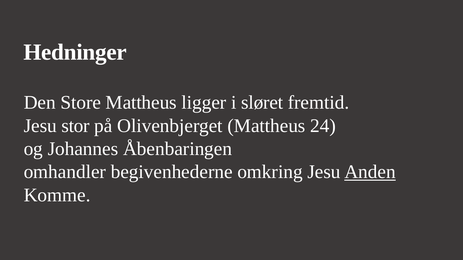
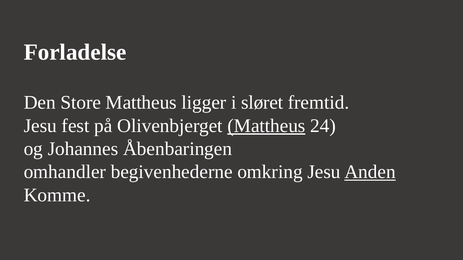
Hedninger: Hedninger -> Forladelse
stor: stor -> fest
Mattheus at (266, 126) underline: none -> present
